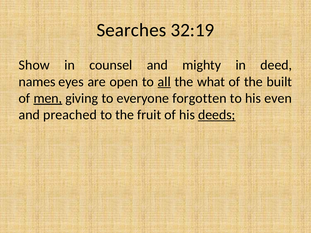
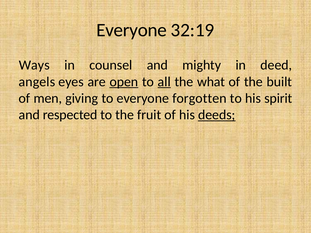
Searches at (131, 30): Searches -> Everyone
Show: Show -> Ways
names: names -> angels
open underline: none -> present
men underline: present -> none
even: even -> spirit
preached: preached -> respected
